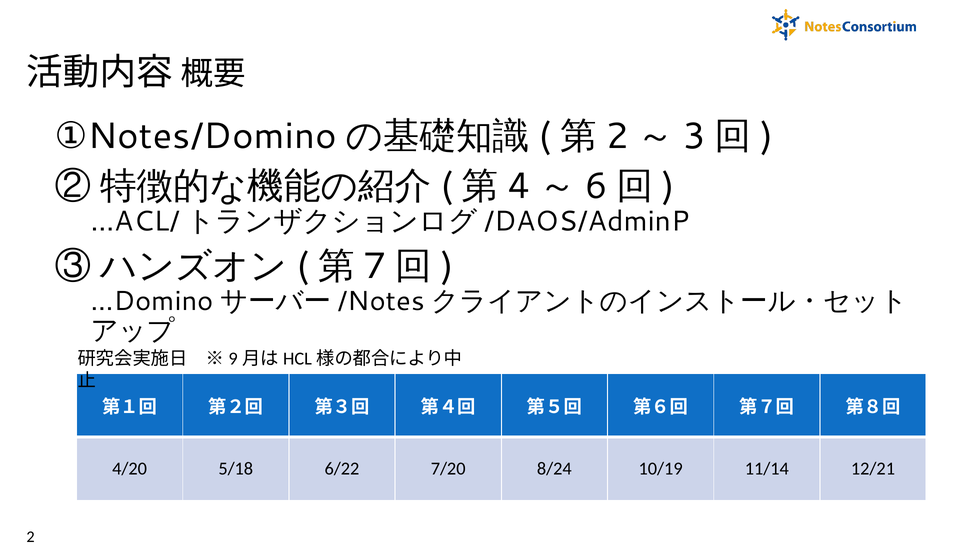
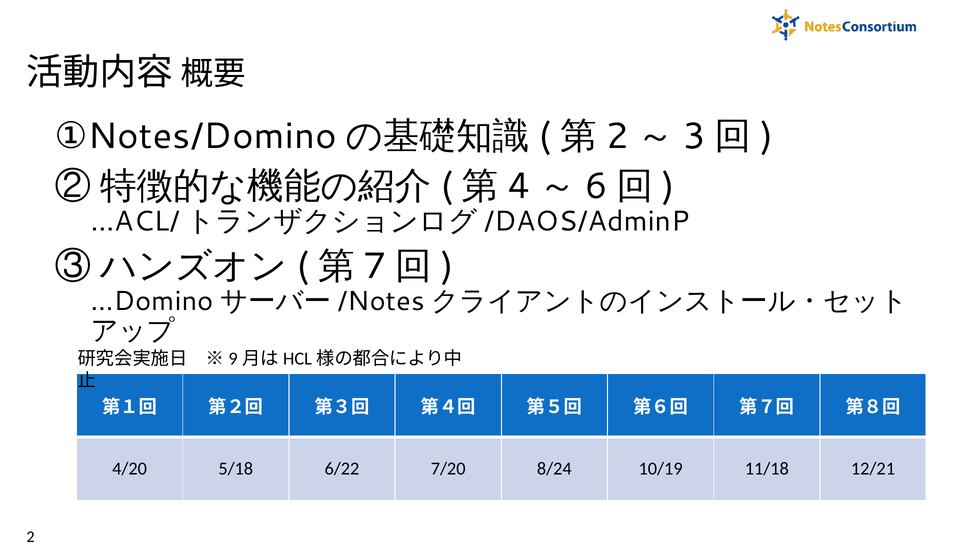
11/14: 11/14 -> 11/18
